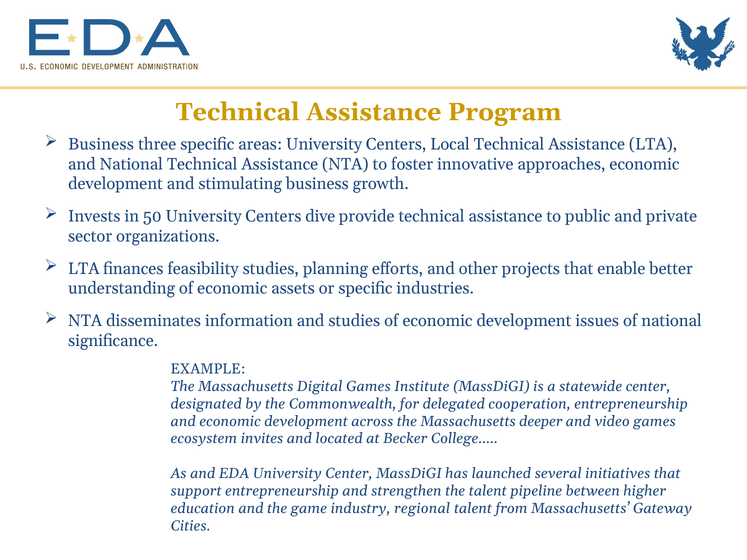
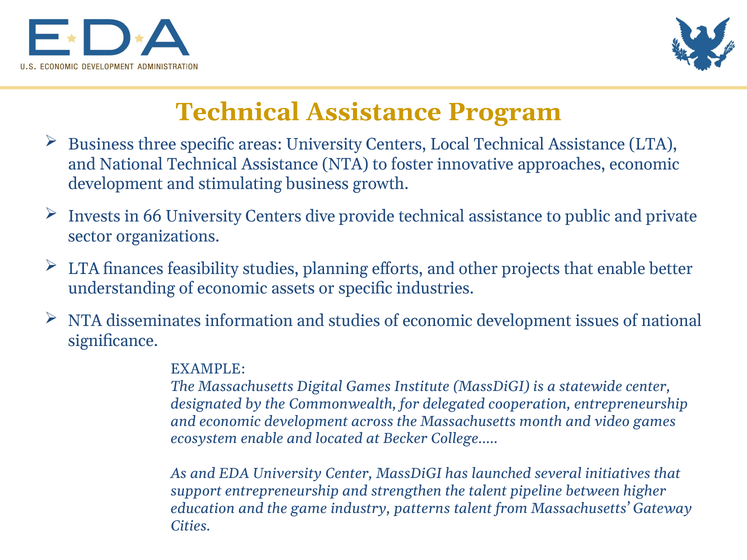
50: 50 -> 66
deeper: deeper -> month
ecosystem invites: invites -> enable
regional: regional -> patterns
